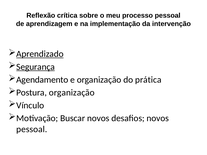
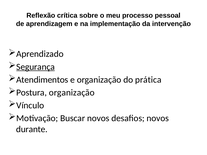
Aprendizado underline: present -> none
Agendamento: Agendamento -> Atendimentos
pessoal at (32, 130): pessoal -> durante
